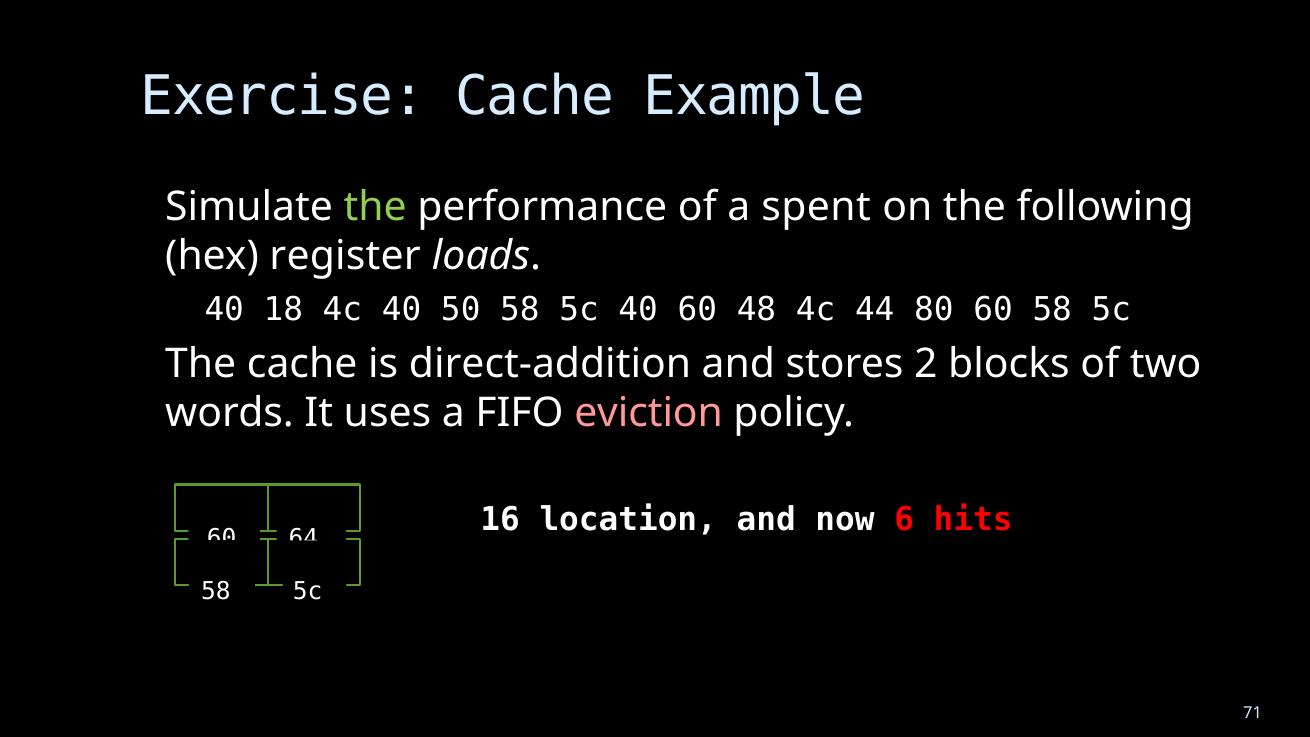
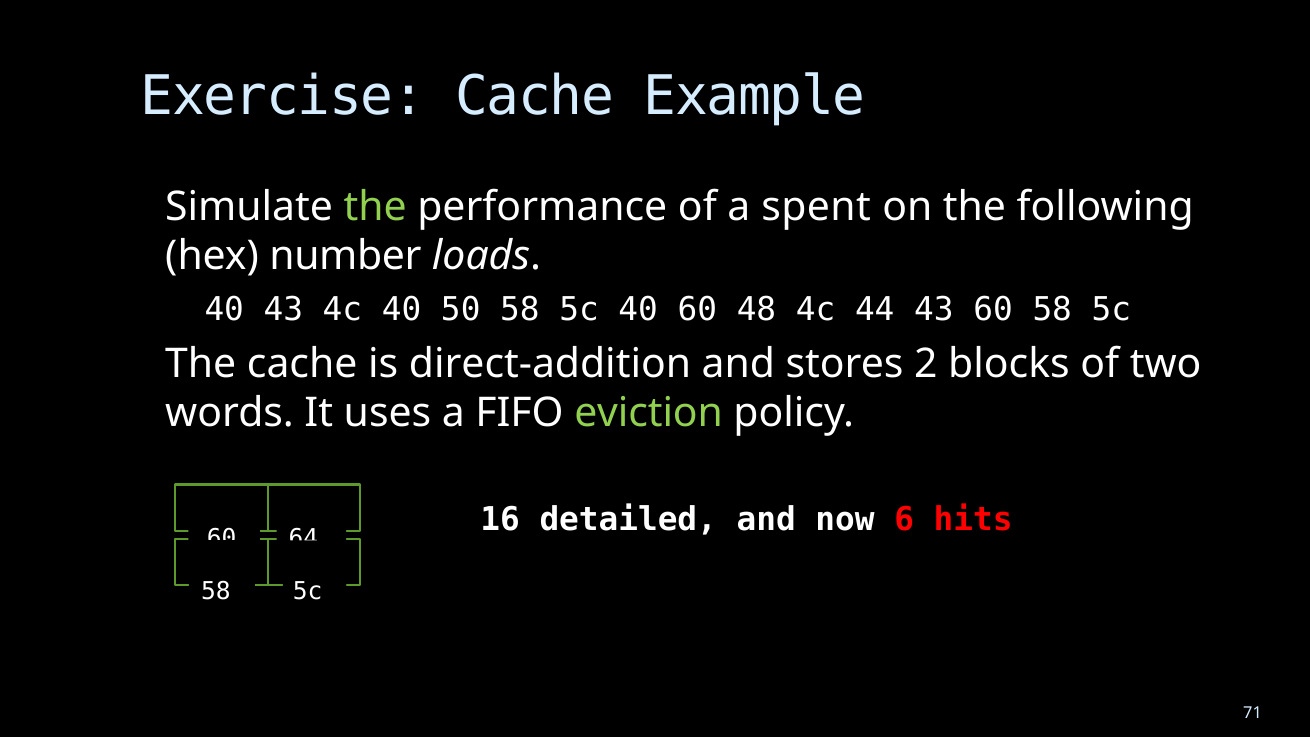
register: register -> number
40 18: 18 -> 43
44 80: 80 -> 43
eviction colour: pink -> light green
location: location -> detailed
